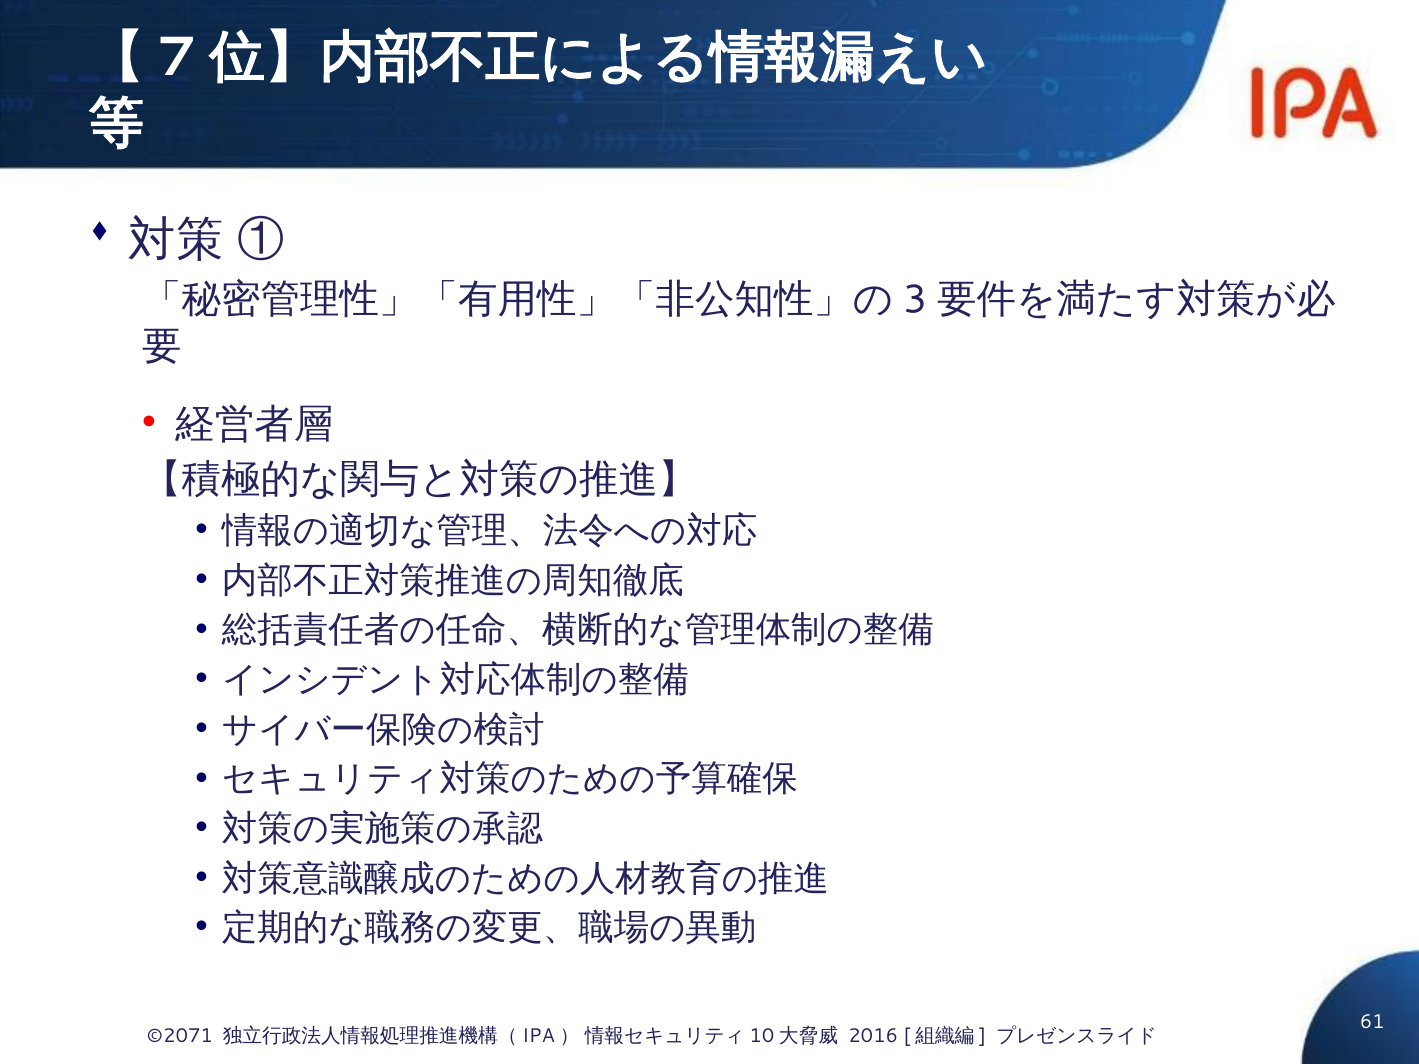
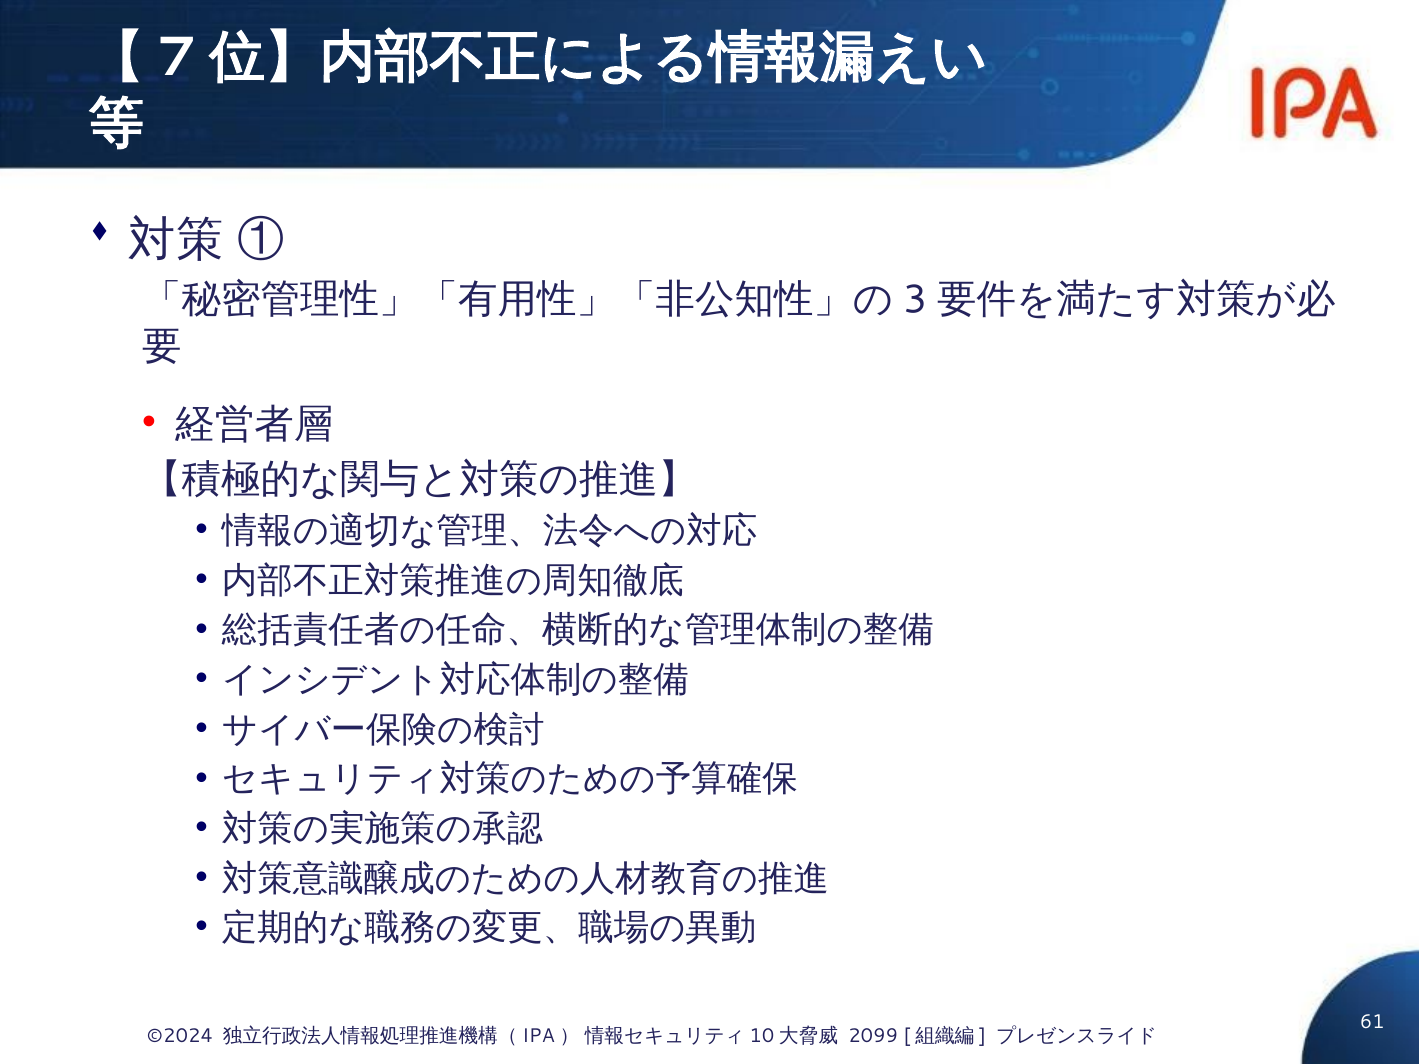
©2071: ©2071 -> ©2024
2016: 2016 -> 2099
